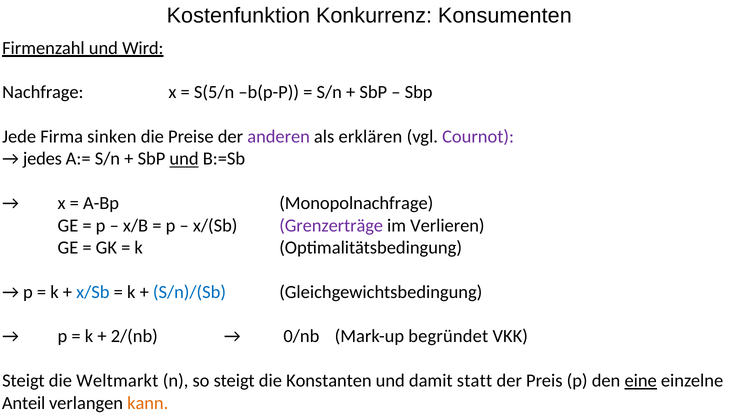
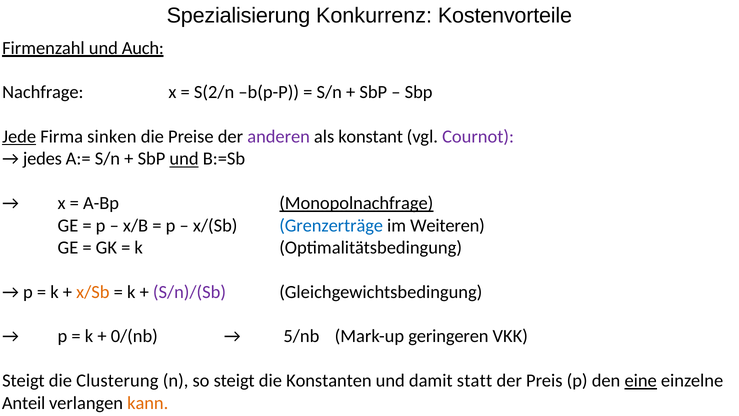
Kostenfunktion: Kostenfunktion -> Spezialisierung
Konsumenten: Konsumenten -> Kostenvorteile
Wird: Wird -> Auch
S(5/n: S(5/n -> S(2/n
Jede underline: none -> present
erklären: erklären -> konstant
Monopolnachfrage underline: none -> present
Grenzerträge colour: purple -> blue
Verlieren: Verlieren -> Weiteren
x/Sb colour: blue -> orange
S/n)/(Sb colour: blue -> purple
2/(nb: 2/(nb -> 0/(nb
0/nb: 0/nb -> 5/nb
begründet: begründet -> geringeren
Weltmarkt: Weltmarkt -> Clusterung
